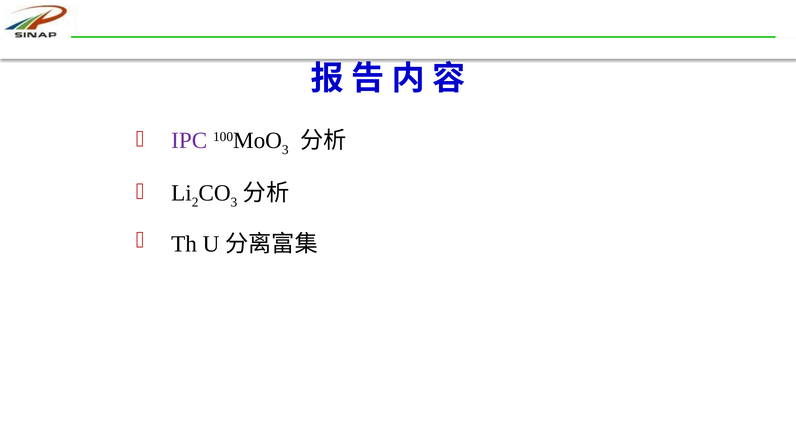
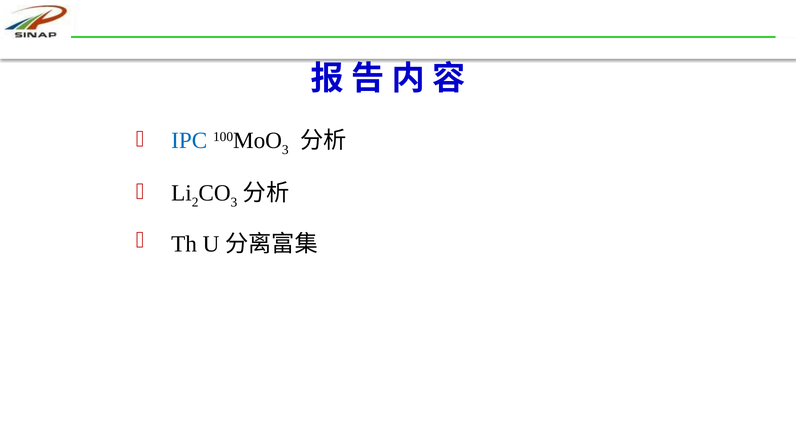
IPC colour: purple -> blue
